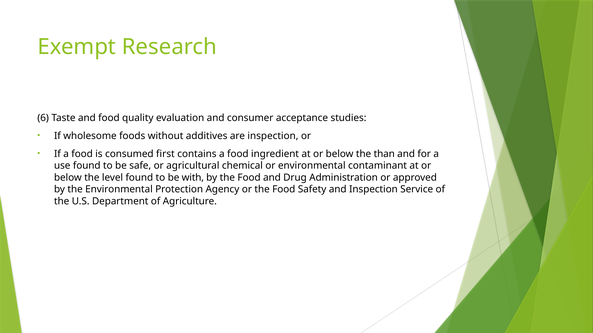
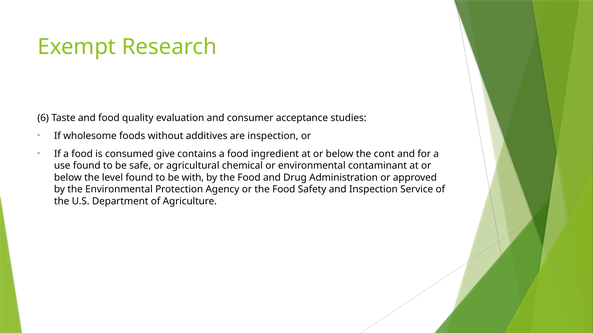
first: first -> give
than: than -> cont
